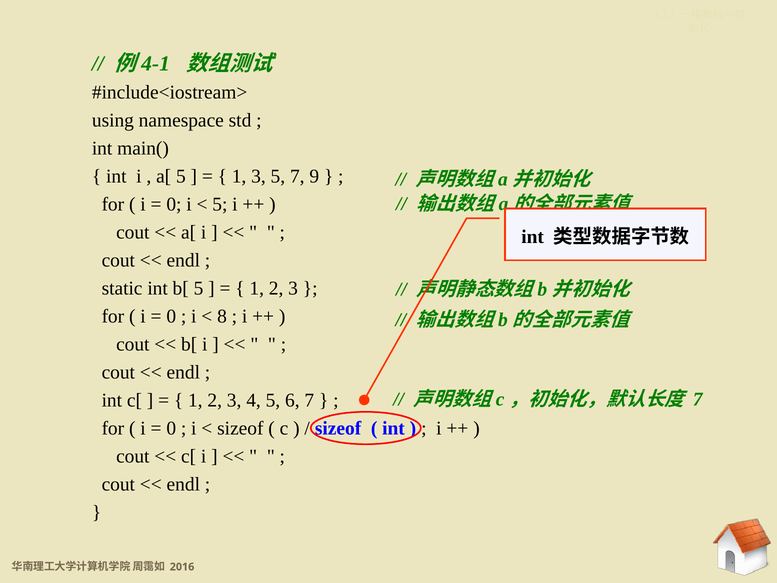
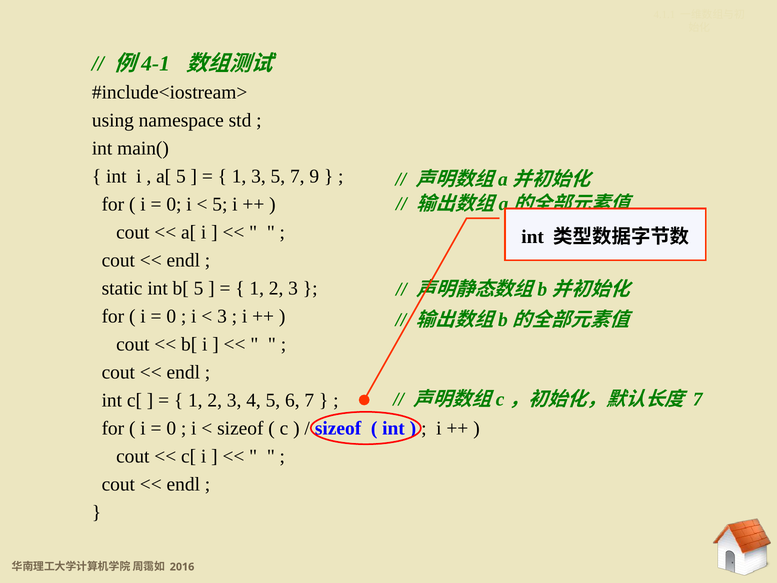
8 at (222, 316): 8 -> 3
